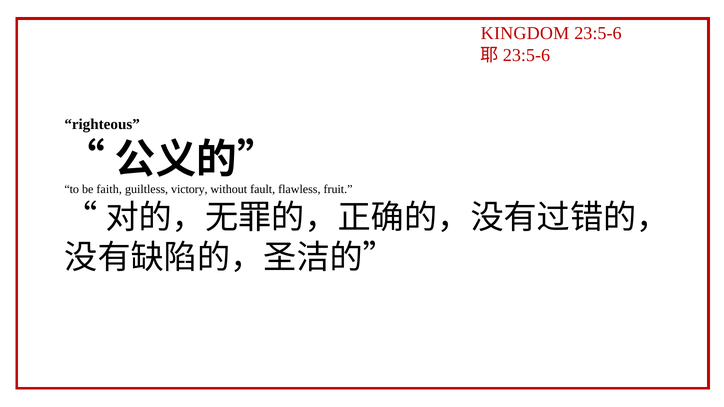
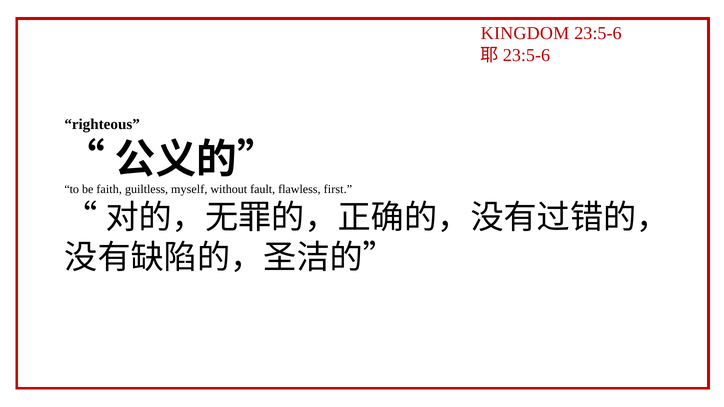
victory: victory -> myself
fruit: fruit -> first
